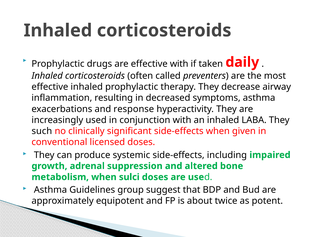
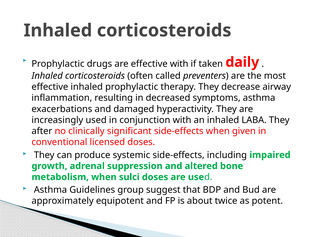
response: response -> damaged
such: such -> after
